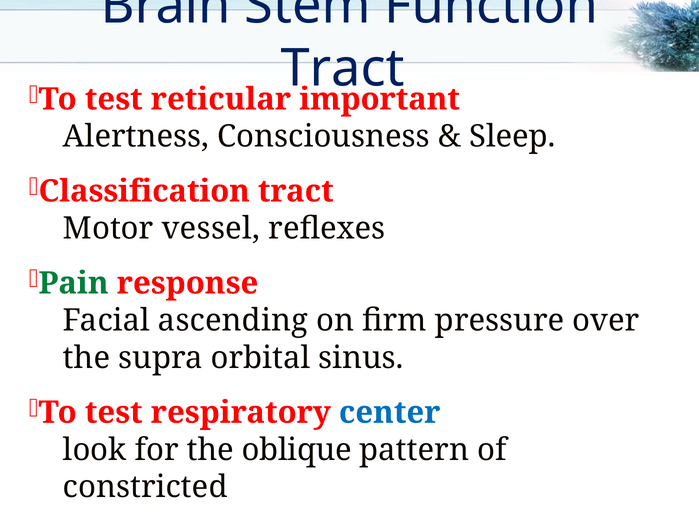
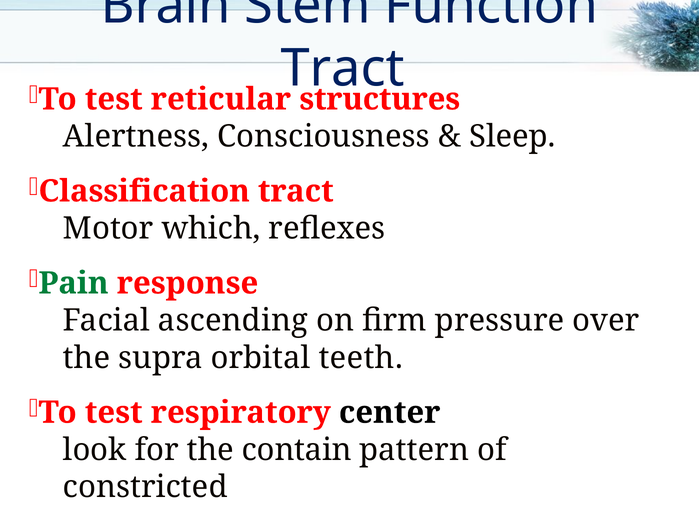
important: important -> structures
vessel: vessel -> which
sinus: sinus -> teeth
center colour: blue -> black
oblique: oblique -> contain
